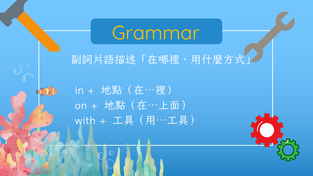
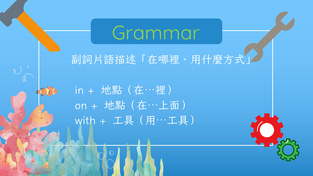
Grammar colour: yellow -> light green
